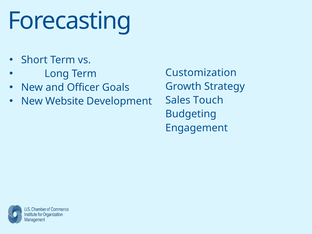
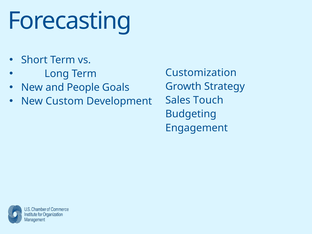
Officer: Officer -> People
Website: Website -> Custom
